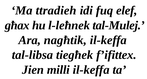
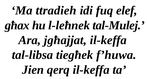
nagħtik: nagħtik -> jgħajjat
f’ifittex: f’ifittex -> f’huwa
milli: milli -> qerq
